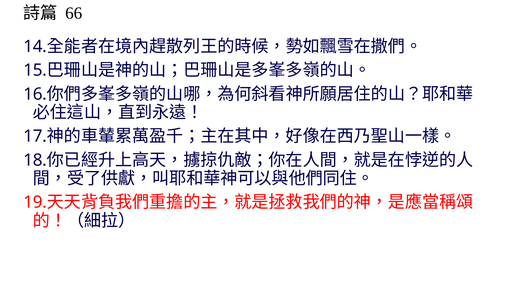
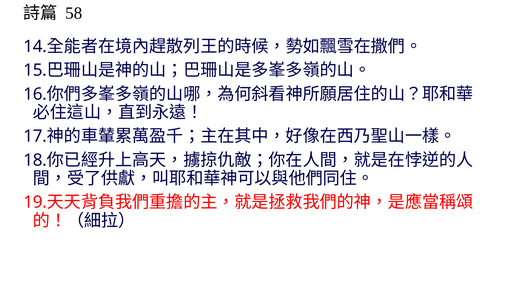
66: 66 -> 58
